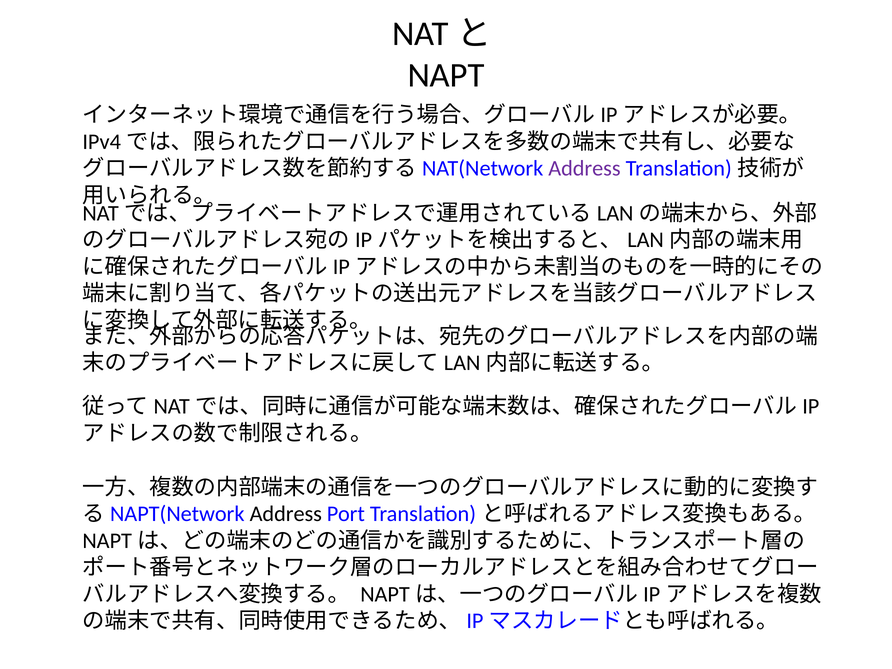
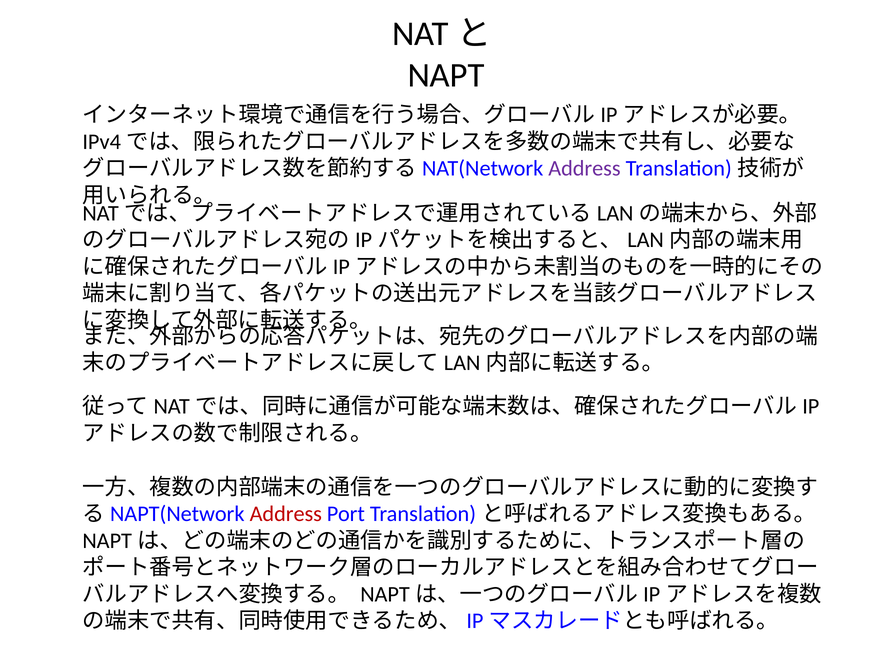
Address at (286, 514) colour: black -> red
